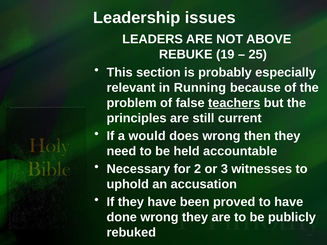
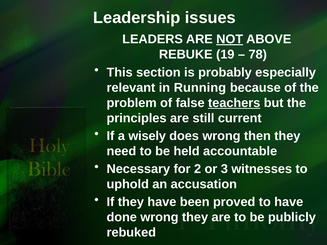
NOT underline: none -> present
25: 25 -> 78
would: would -> wisely
